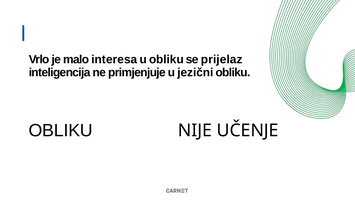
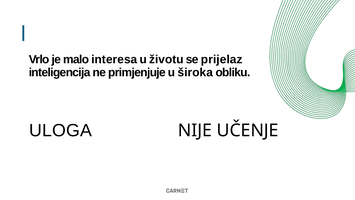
u obliku: obliku -> životu
jezični: jezični -> široka
OBLIKU at (61, 130): OBLIKU -> ULOGA
